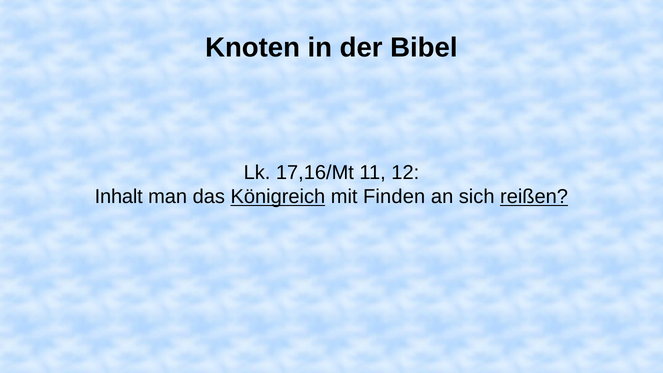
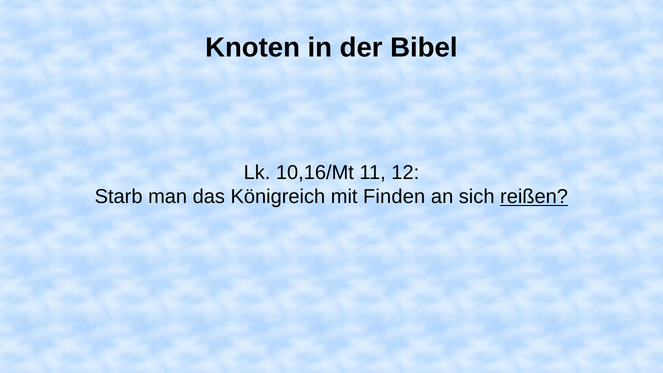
17,16/Mt: 17,16/Mt -> 10,16/Mt
Inhalt: Inhalt -> Starb
Königreich underline: present -> none
